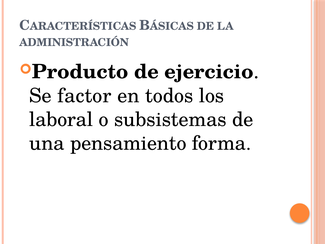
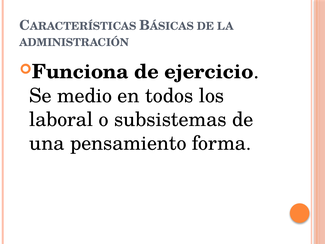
Producto: Producto -> Funciona
factor: factor -> medio
